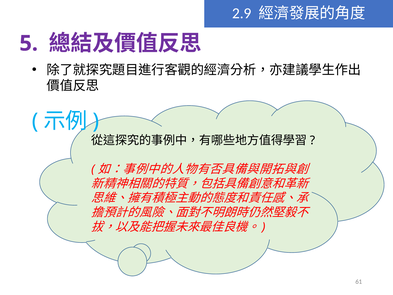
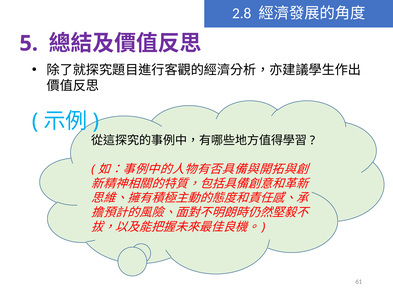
2.9: 2.9 -> 2.8
